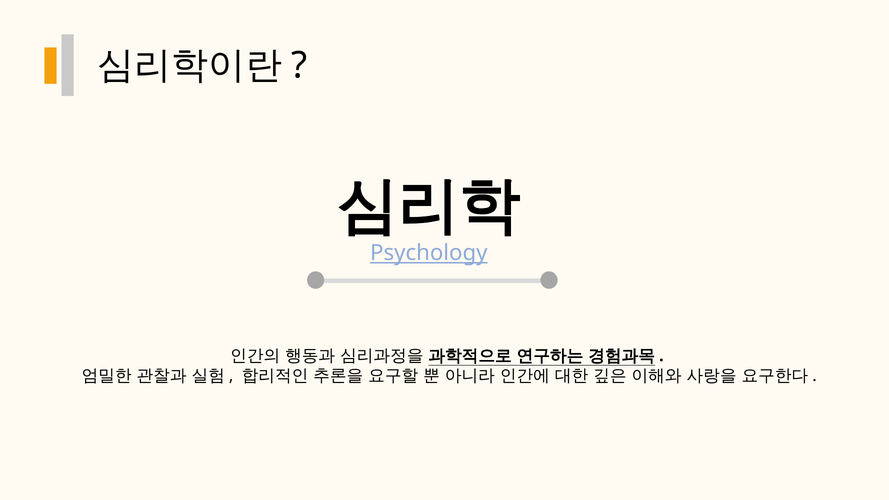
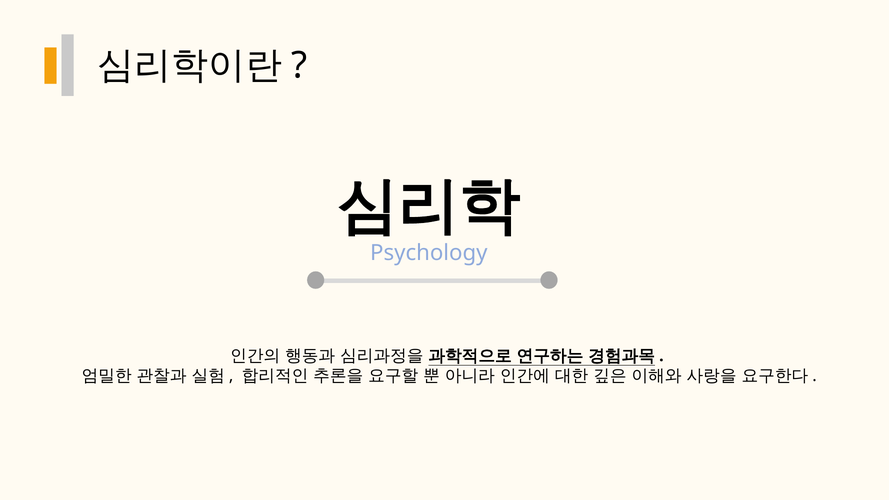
Psychology underline: present -> none
